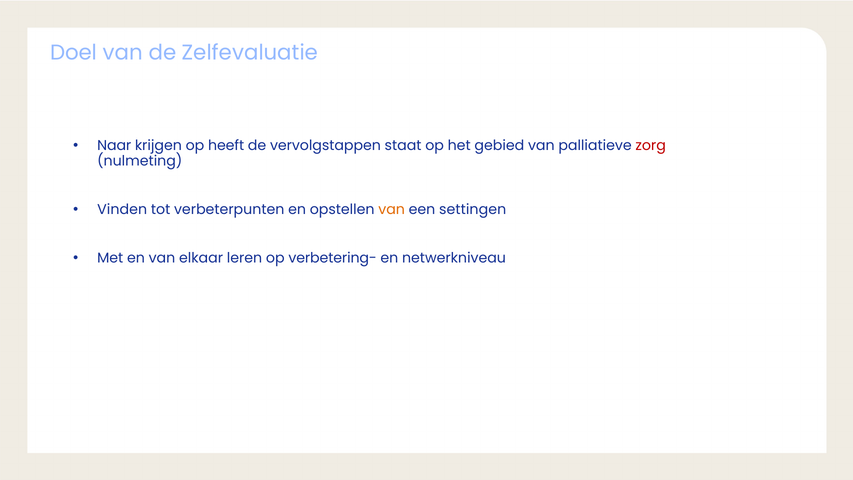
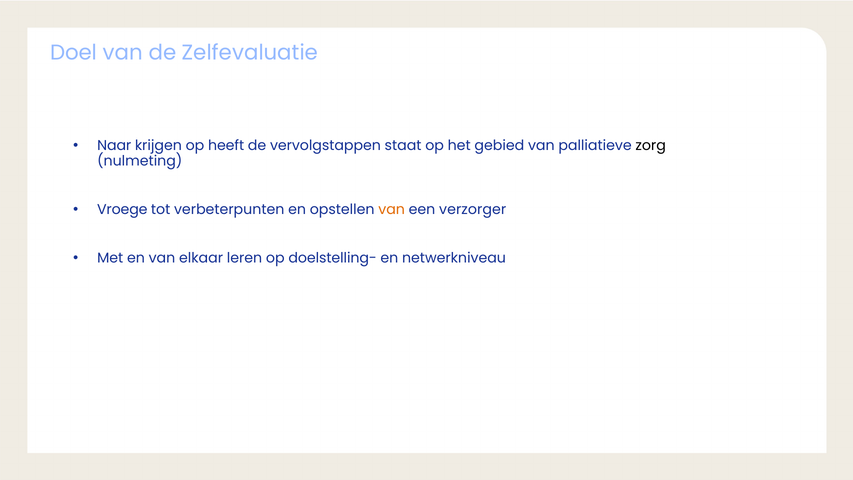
zorg colour: red -> black
Vinden: Vinden -> Vroege
settingen: settingen -> verzorger
verbetering-: verbetering- -> doelstelling-
